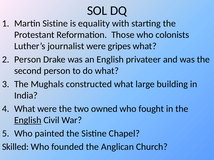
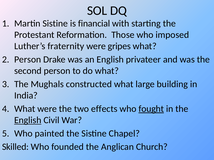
equality: equality -> financial
colonists: colonists -> imposed
journalist: journalist -> fraternity
owned: owned -> effects
fought underline: none -> present
